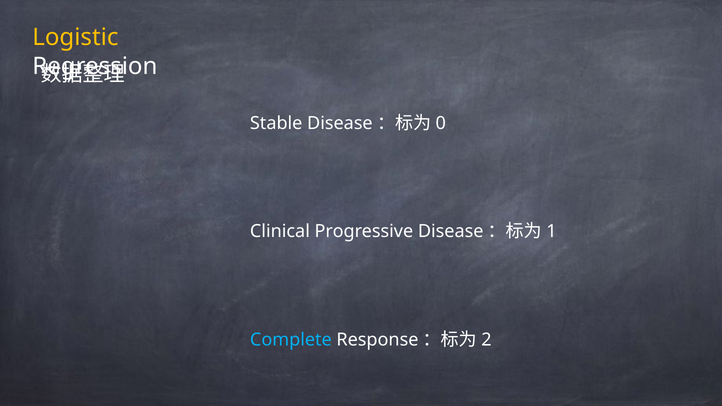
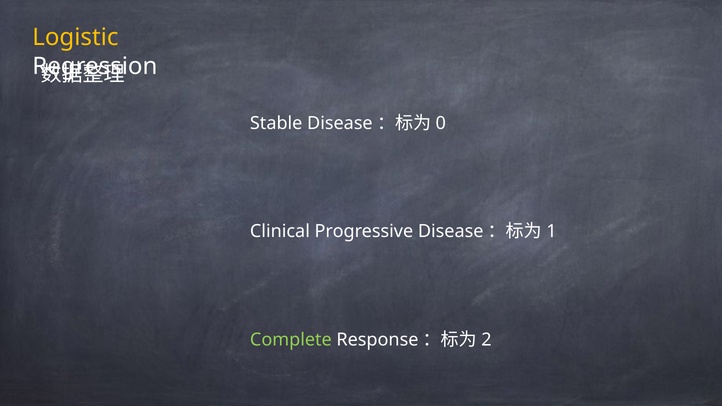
Complete colour: light blue -> light green
